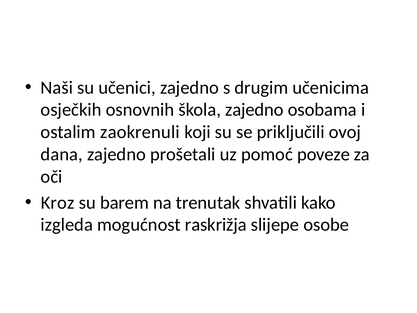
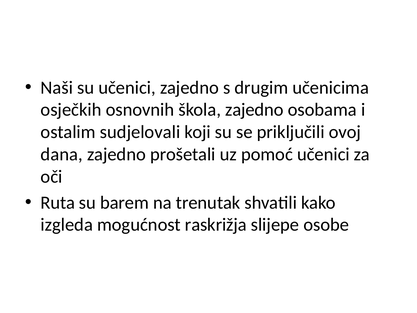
zaokrenuli: zaokrenuli -> sudjelovali
pomoć poveze: poveze -> učenici
Kroz: Kroz -> Ruta
